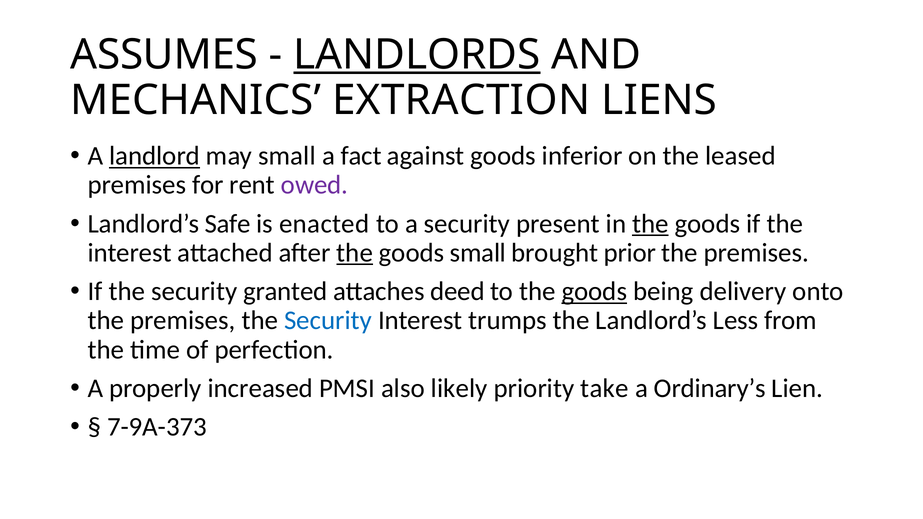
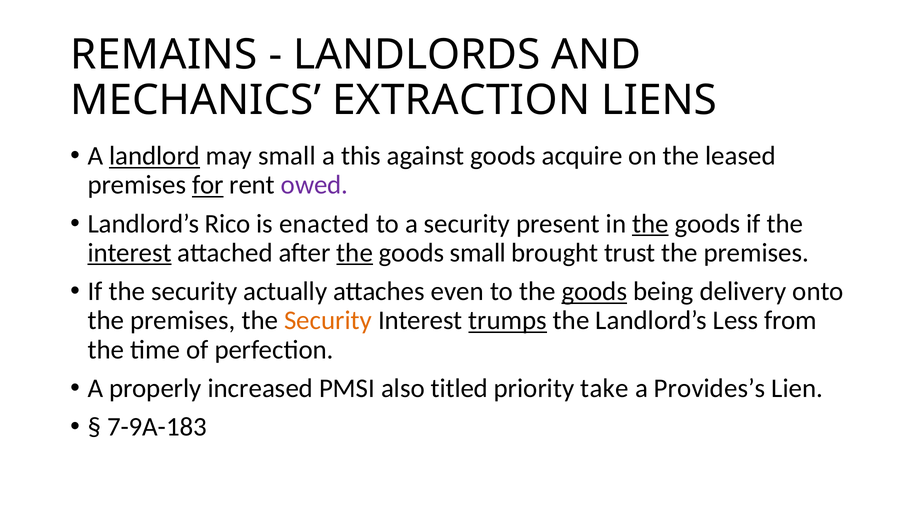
ASSUMES: ASSUMES -> REMAINS
LANDLORDS underline: present -> none
fact: fact -> this
inferior: inferior -> acquire
for underline: none -> present
Safe: Safe -> Rico
interest at (130, 253) underline: none -> present
prior: prior -> trust
granted: granted -> actually
deed: deed -> even
Security at (328, 321) colour: blue -> orange
trumps underline: none -> present
likely: likely -> titled
Ordinary’s: Ordinary’s -> Provides’s
7-9A-373: 7-9A-373 -> 7-9A-183
